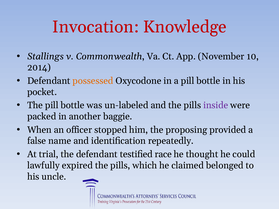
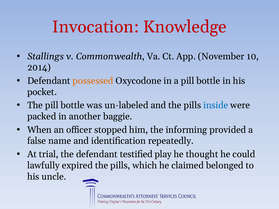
inside colour: purple -> blue
proposing: proposing -> informing
race: race -> play
